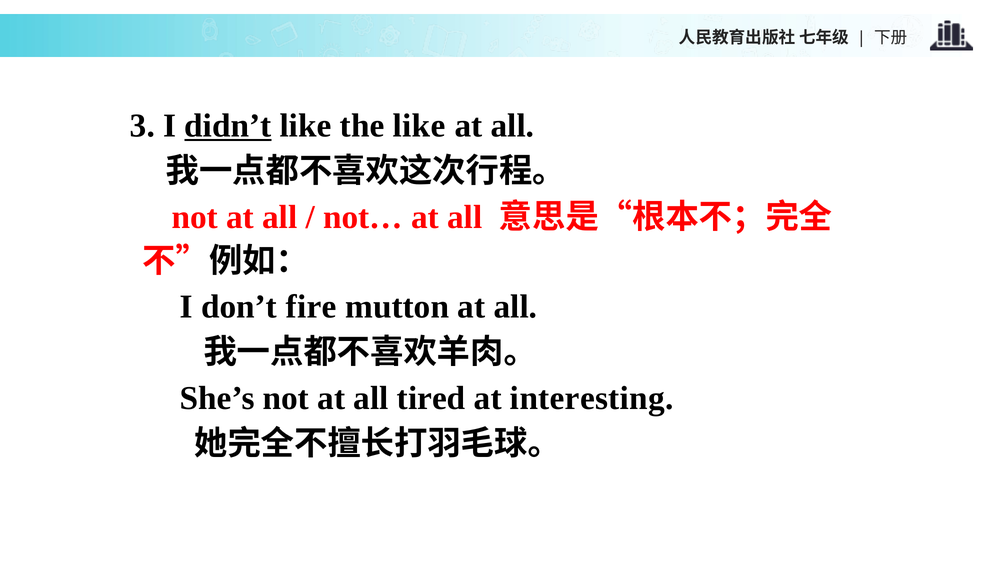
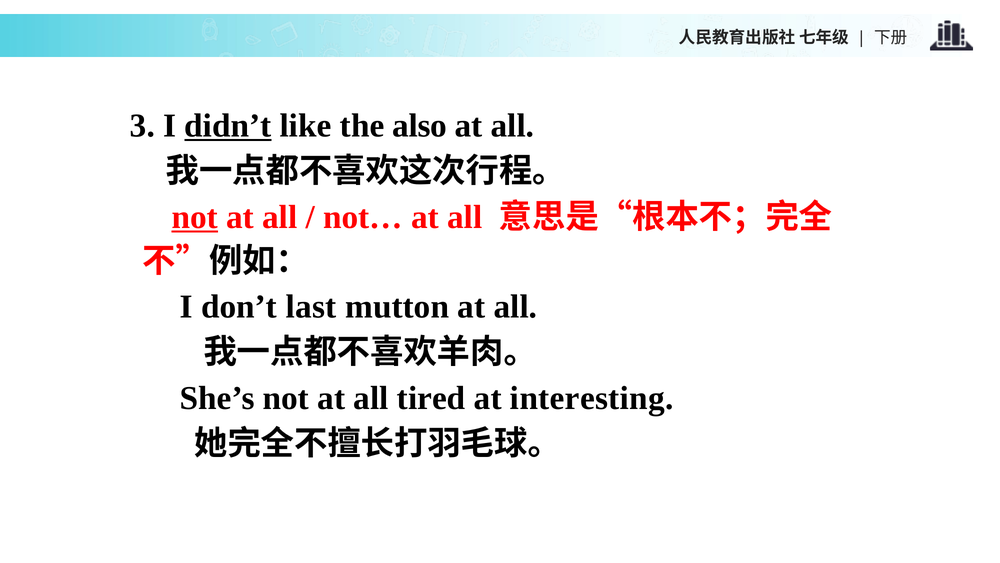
the like: like -> also
not at (195, 217) underline: none -> present
fire: fire -> last
